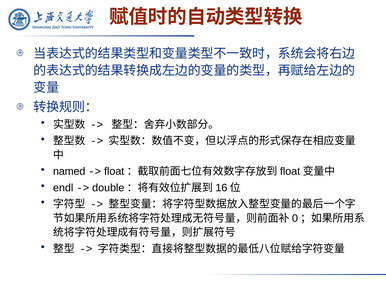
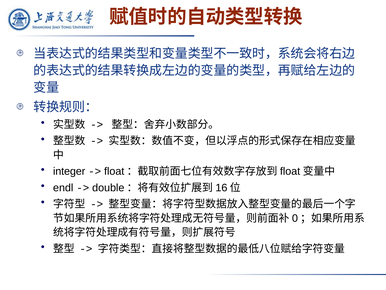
named: named -> integer
